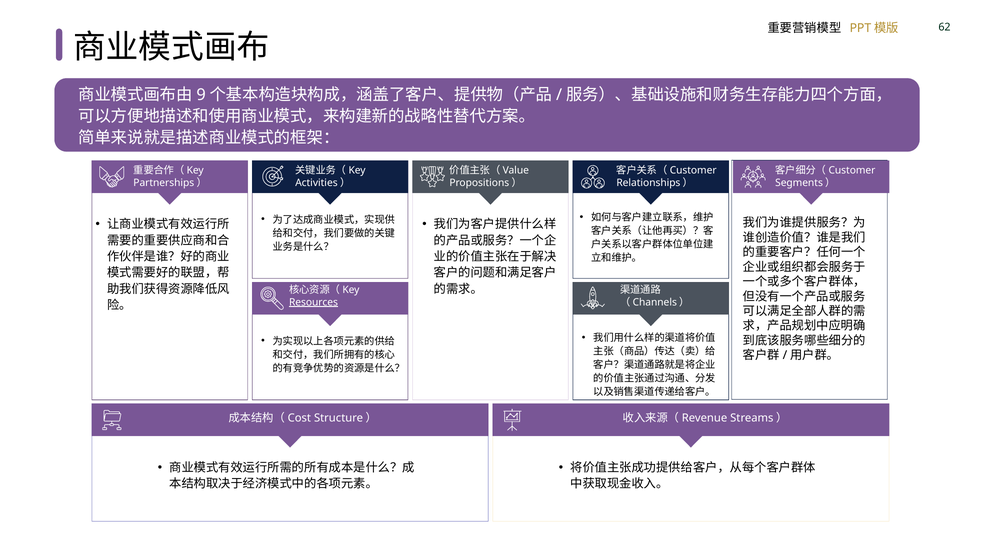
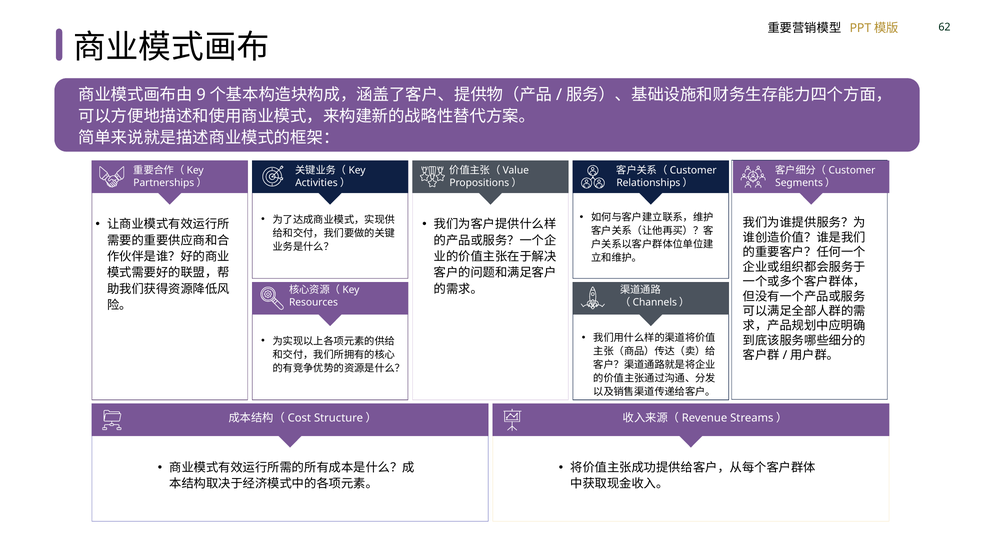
Resources underline: present -> none
